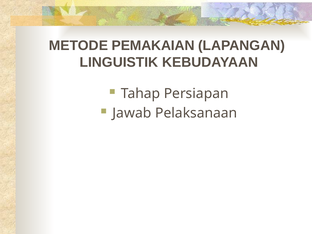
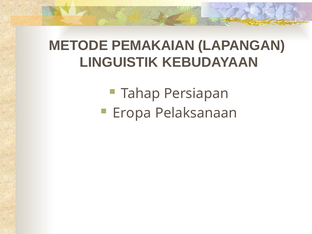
Jawab: Jawab -> Eropa
